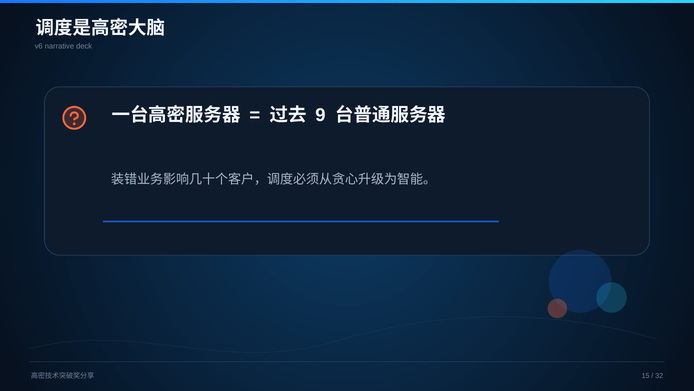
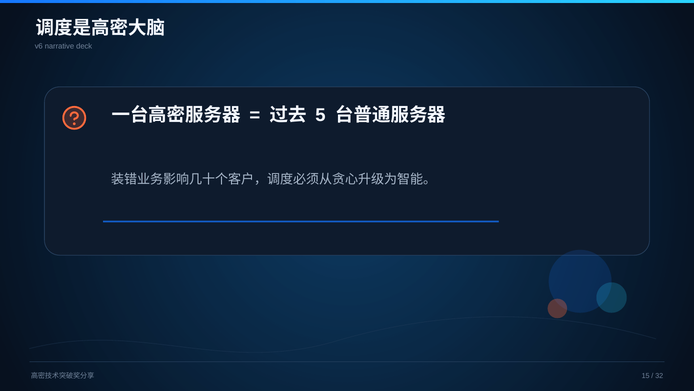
9: 9 -> 5
